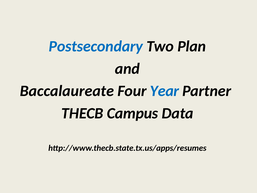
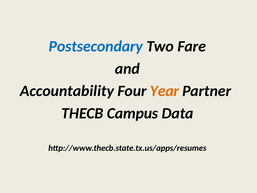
Plan: Plan -> Fare
Baccalaureate: Baccalaureate -> Accountability
Year colour: blue -> orange
